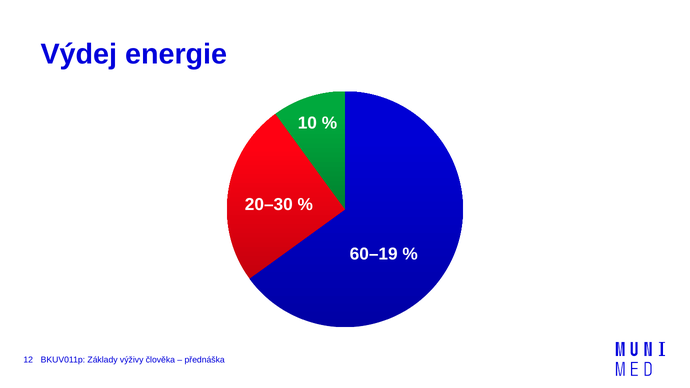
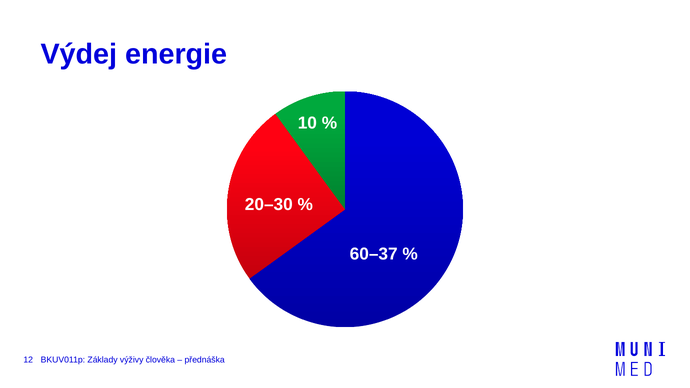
60–19: 60–19 -> 60–37
